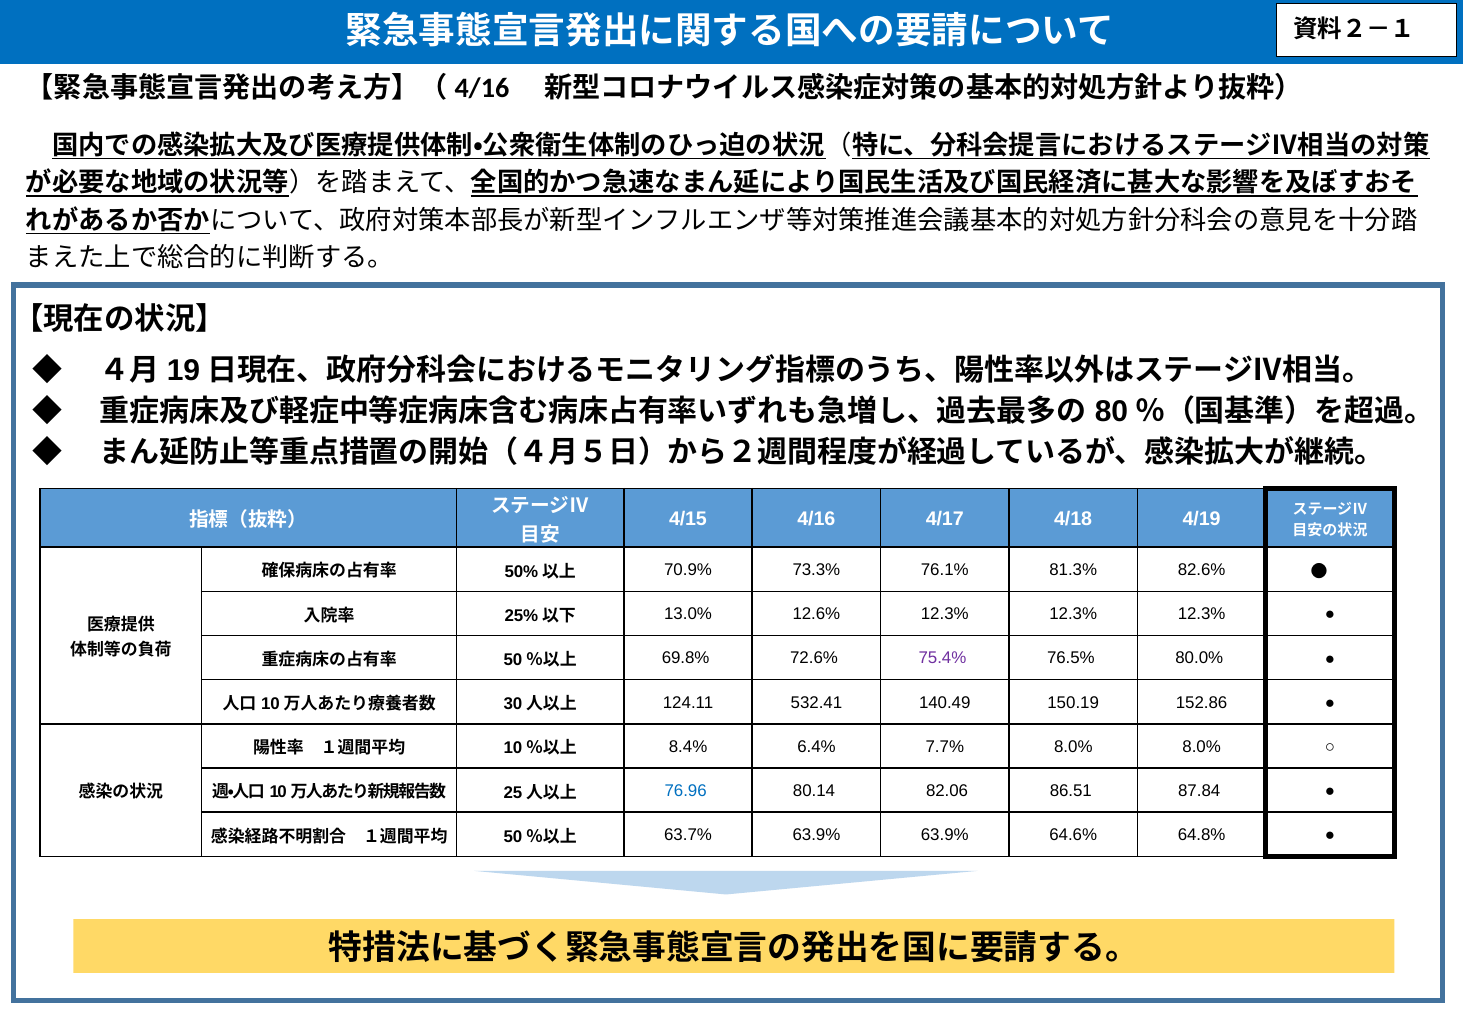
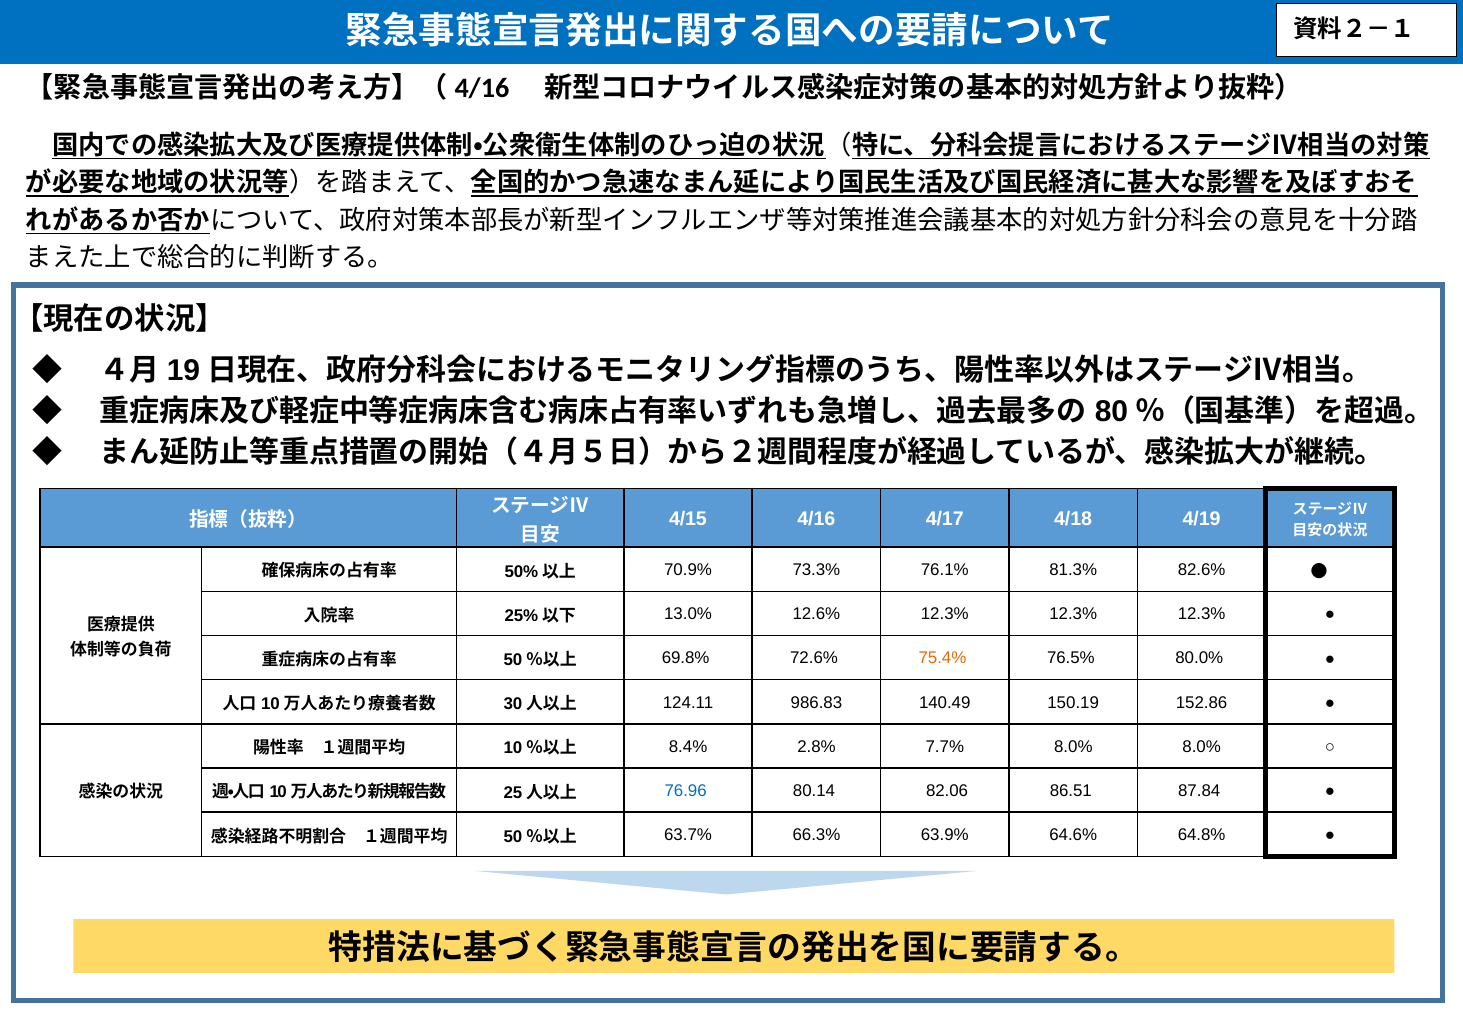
75.4% colour: purple -> orange
532.41: 532.41 -> 986.83
6.4%: 6.4% -> 2.8%
63.7% 63.9%: 63.9% -> 66.3%
